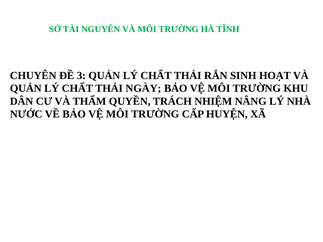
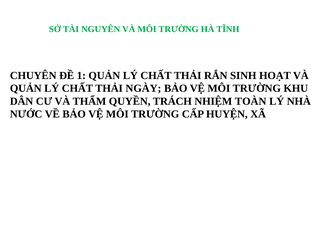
3: 3 -> 1
NÂNG: NÂNG -> TOÀN
